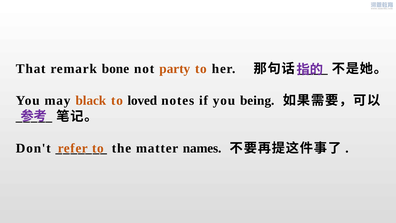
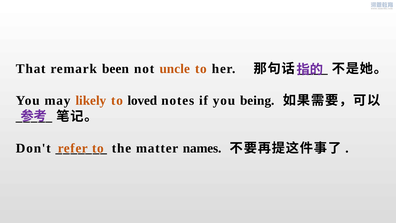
bone: bone -> been
party: party -> uncle
black: black -> likely
